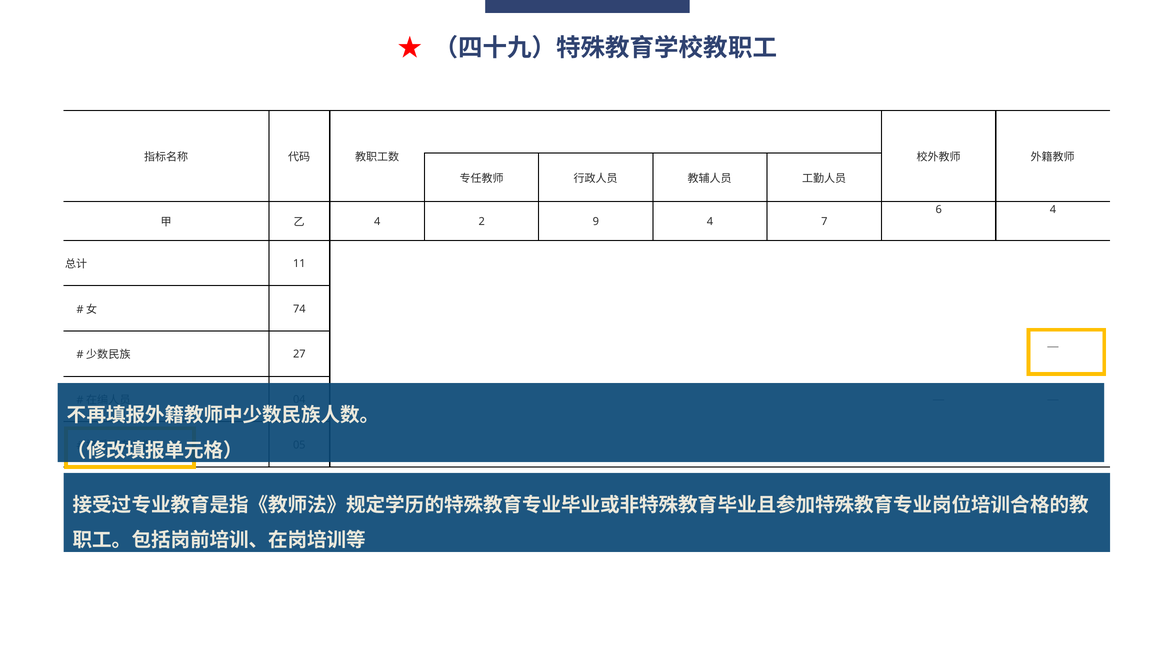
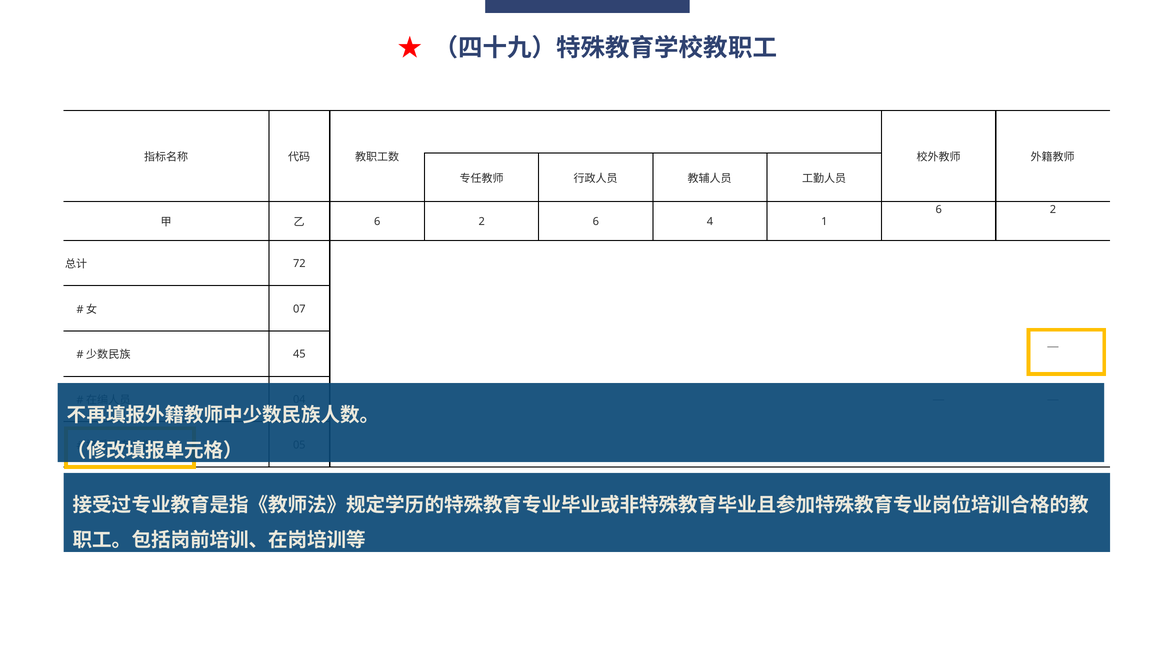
4 at (1053, 210): 4 -> 2
4 at (377, 222): 4 -> 6
2 9: 9 -> 6
7: 7 -> 1
11: 11 -> 72
74: 74 -> 07
27: 27 -> 45
